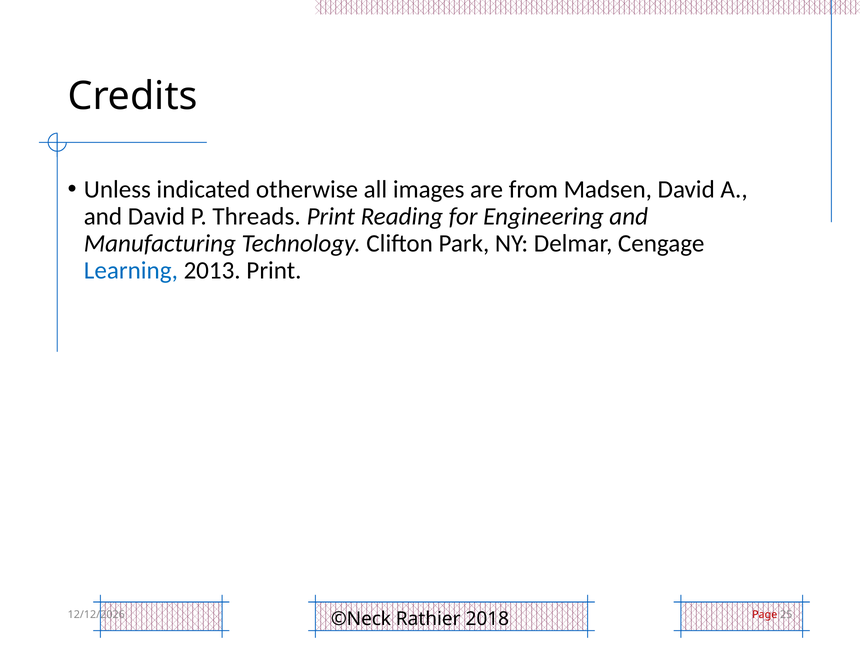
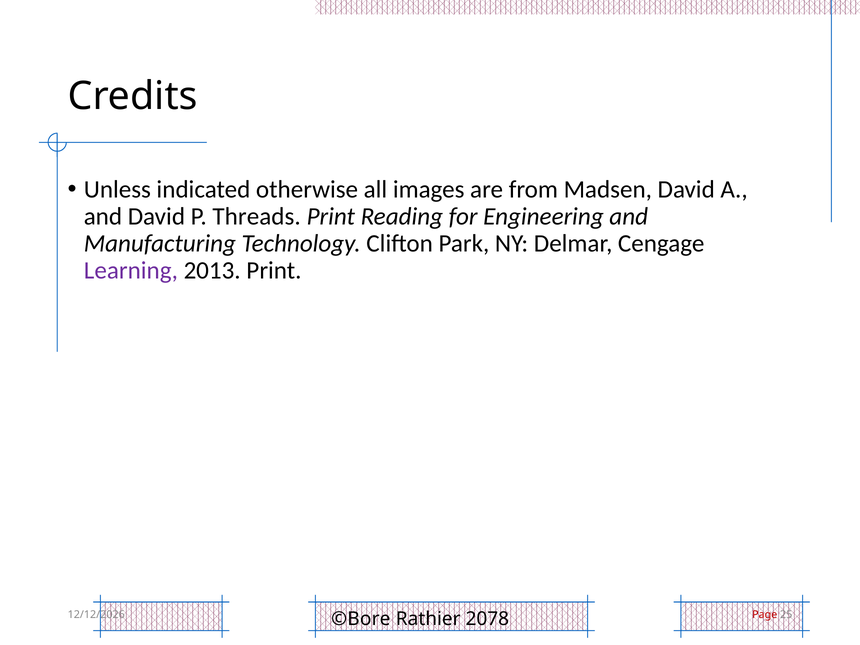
Learning colour: blue -> purple
©Neck: ©Neck -> ©Bore
2018: 2018 -> 2078
